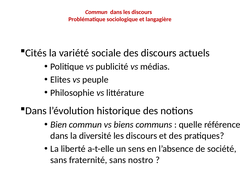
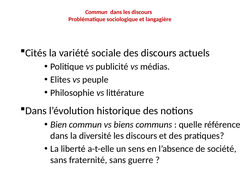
nostro: nostro -> guerre
